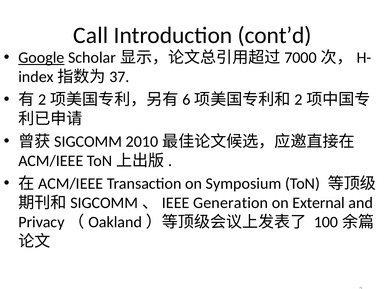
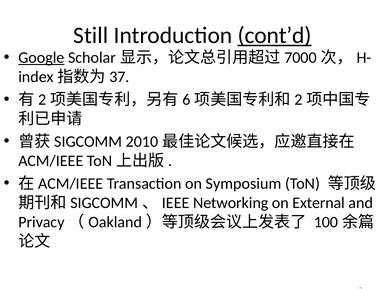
Call: Call -> Still
cont’d underline: none -> present
Generation: Generation -> Networking
